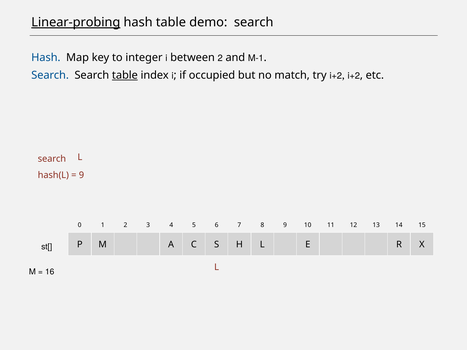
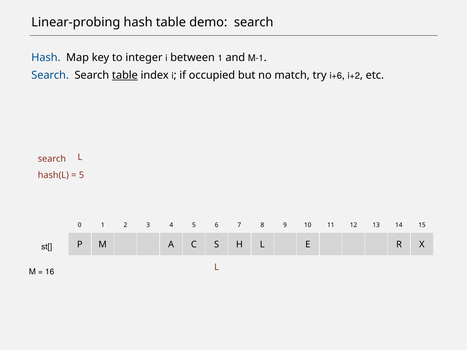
Linear-probing underline: present -> none
between 2: 2 -> 1
try i+2: i+2 -> i+6
9 at (81, 175): 9 -> 5
